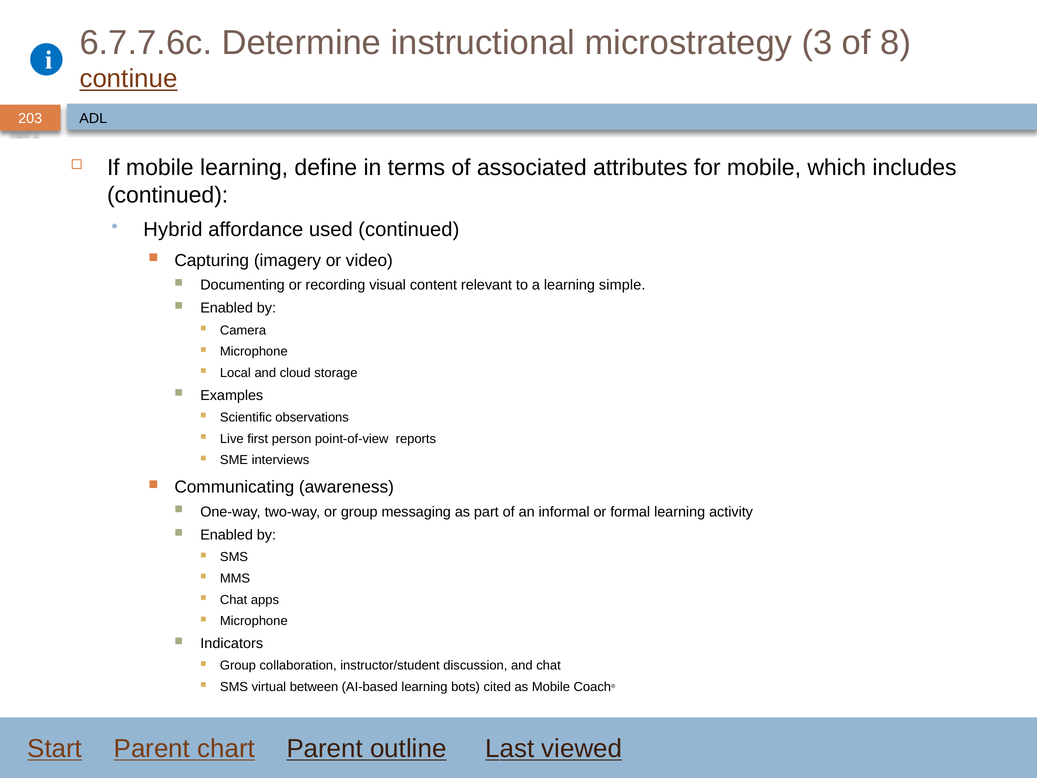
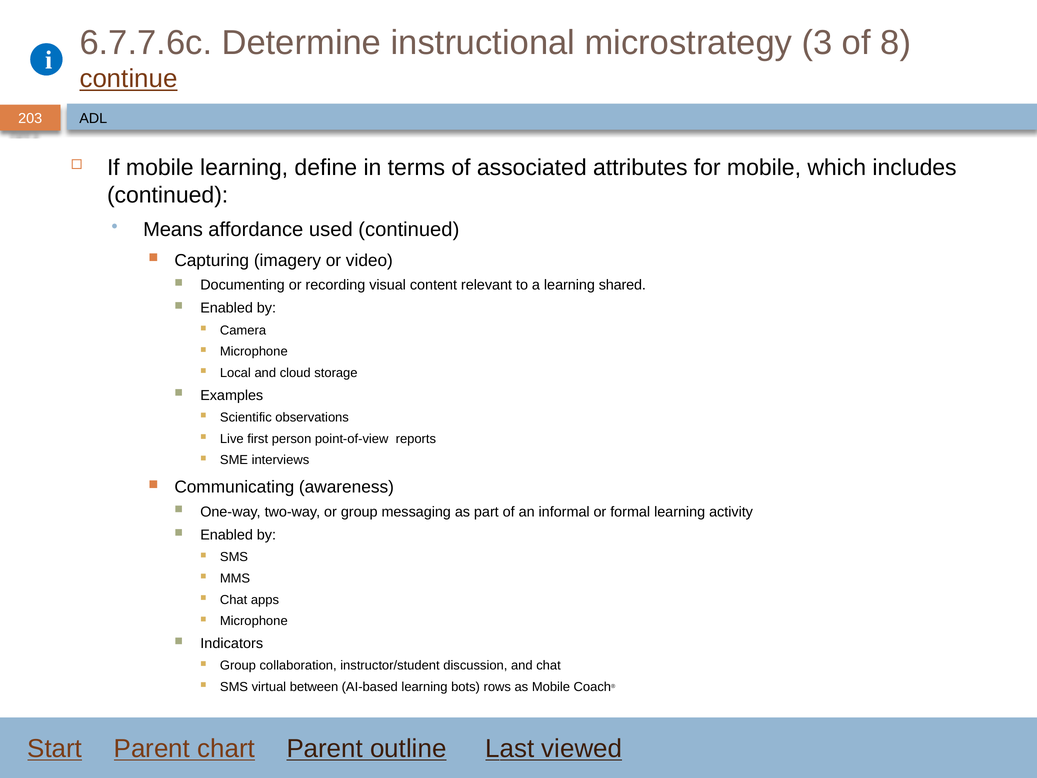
Hybrid: Hybrid -> Means
simple: simple -> shared
cited: cited -> rows
